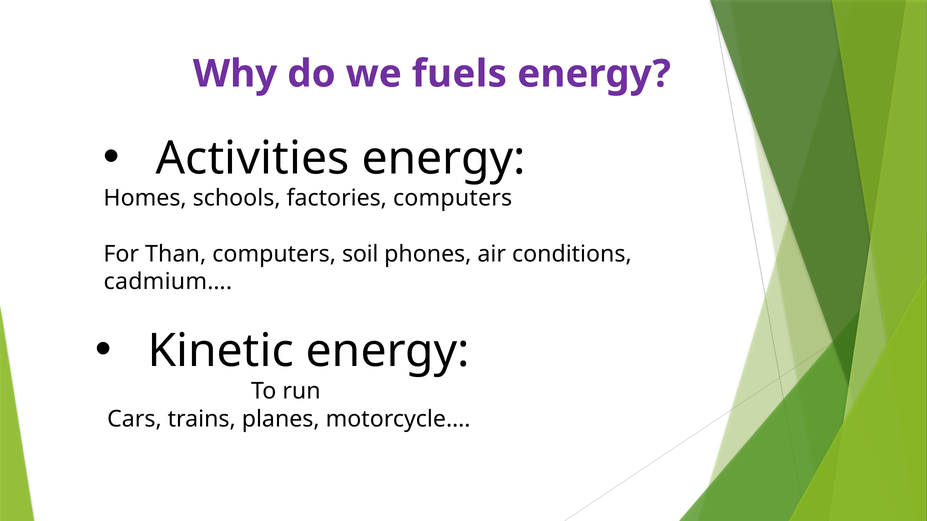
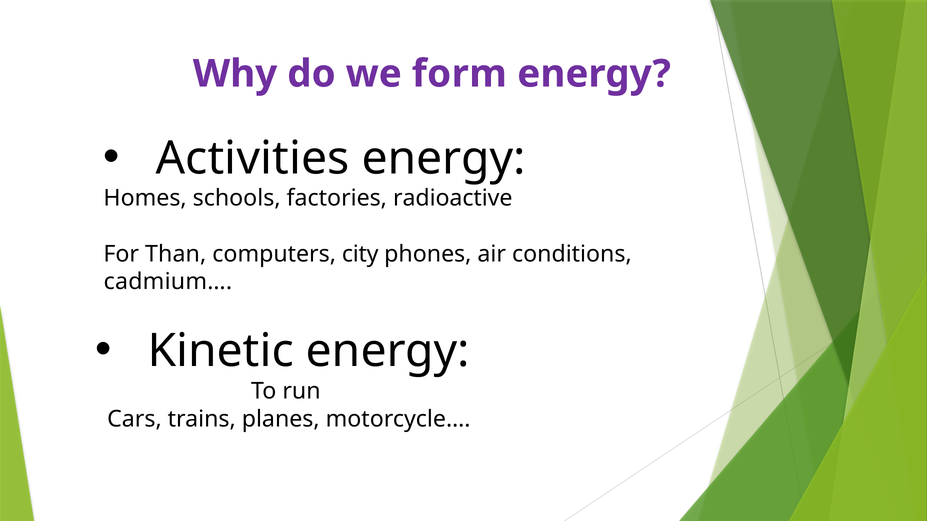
fuels: fuels -> form
factories computers: computers -> radioactive
soil: soil -> city
